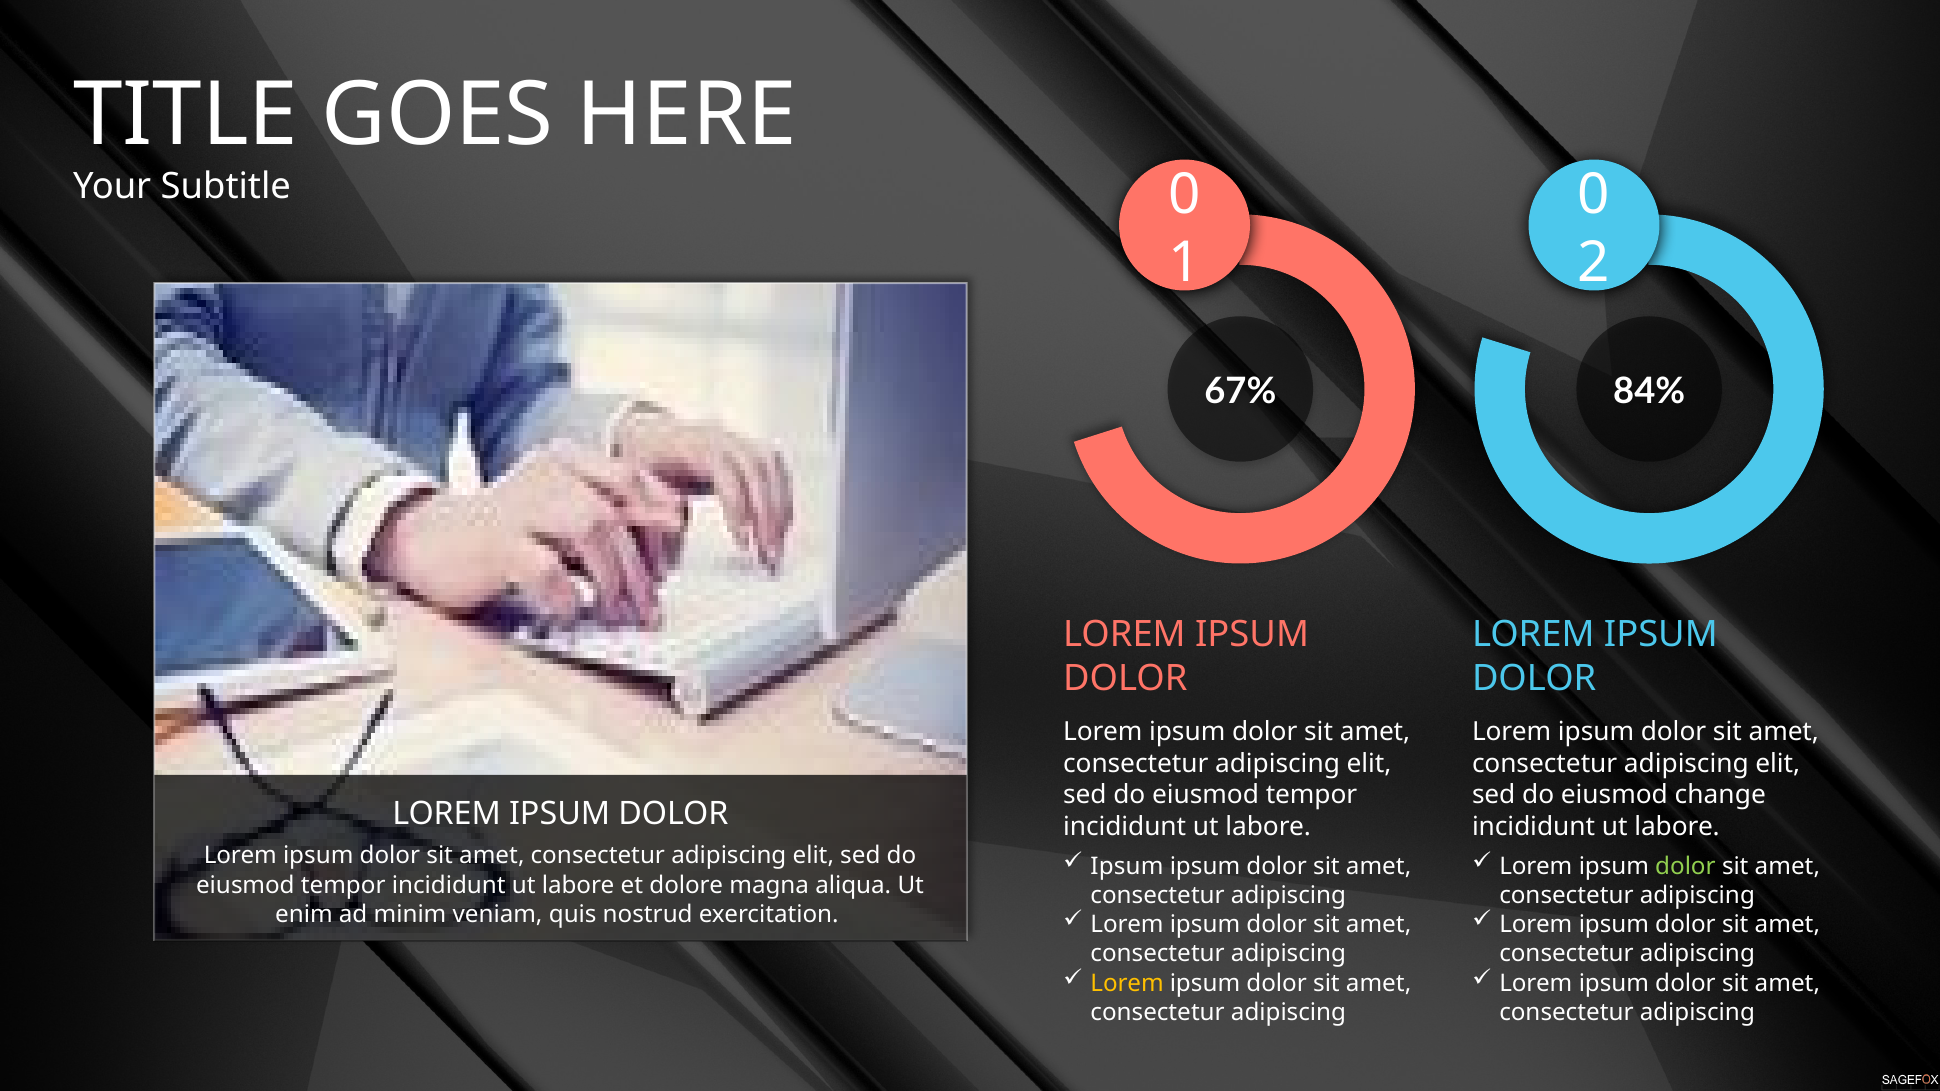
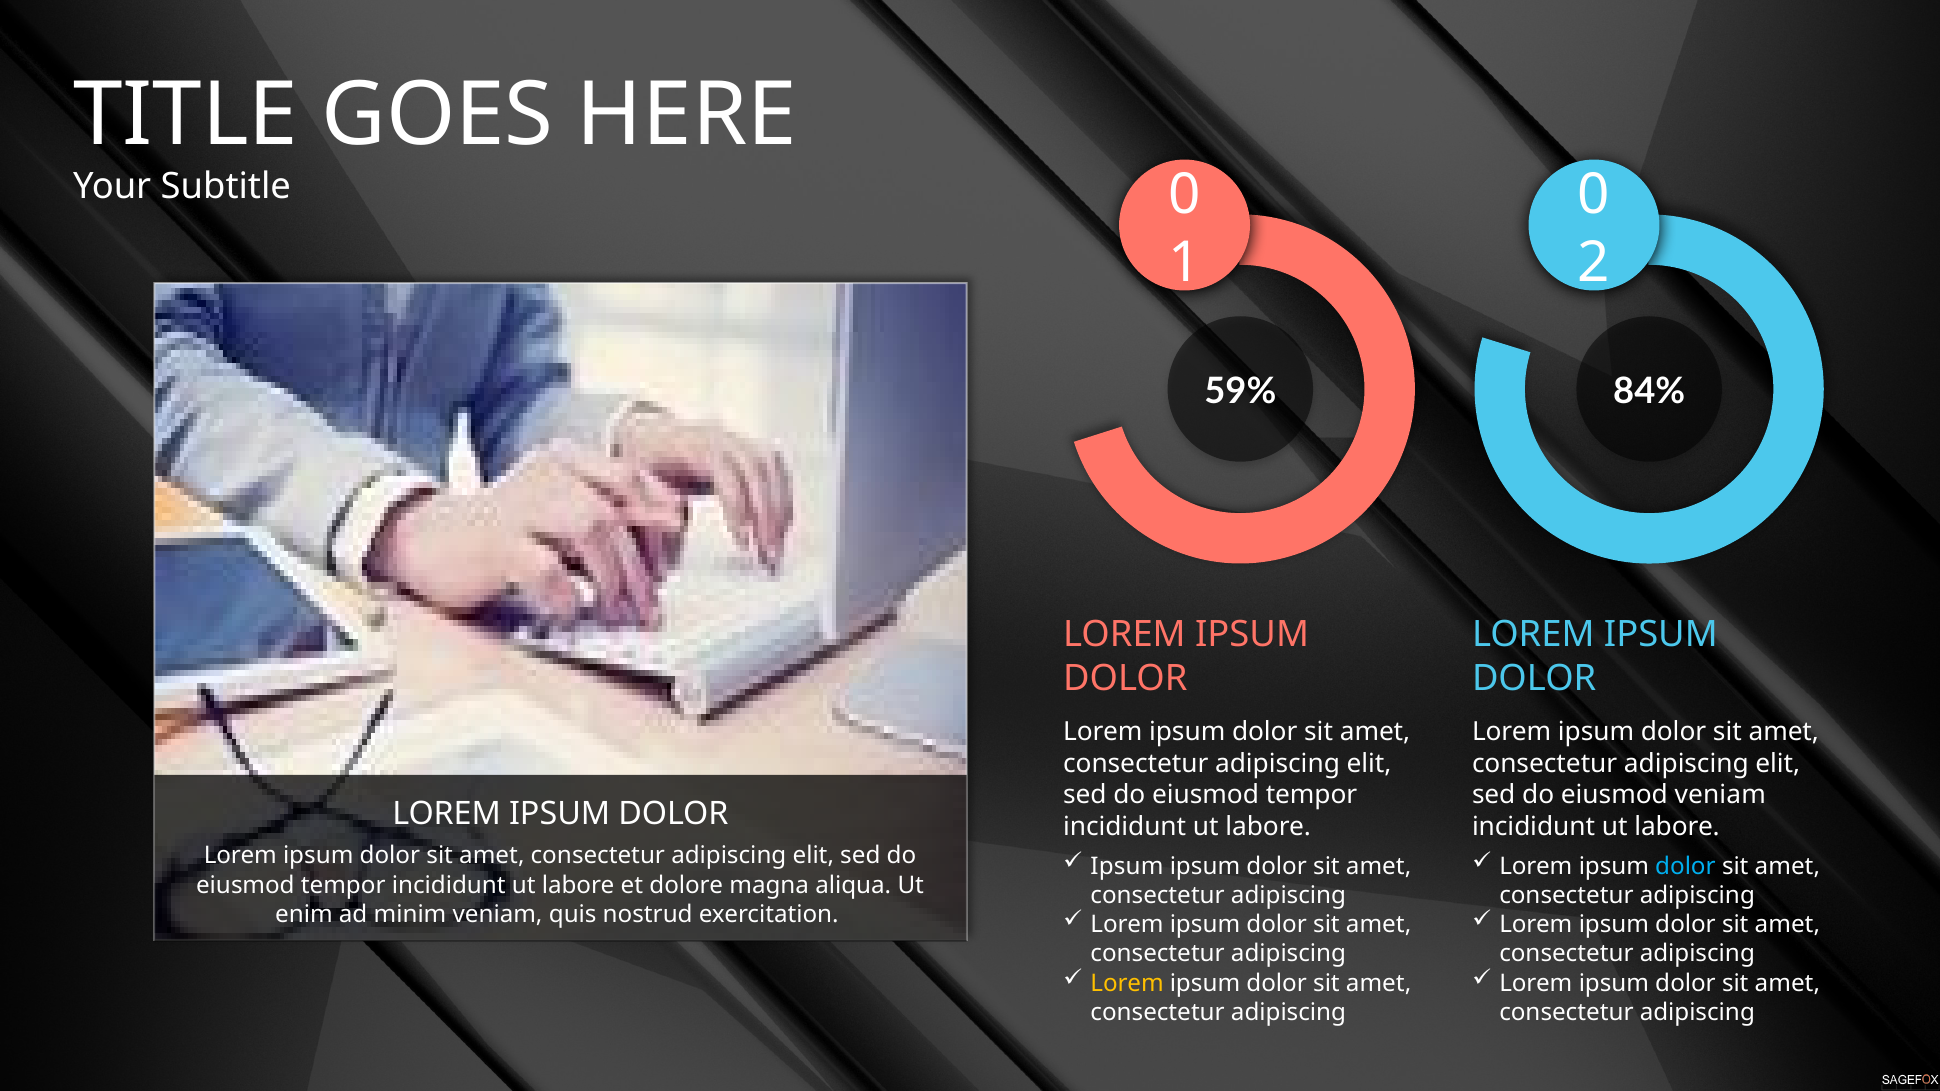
67%: 67% -> 59%
eiusmod change: change -> veniam
dolor at (1685, 867) colour: light green -> light blue
